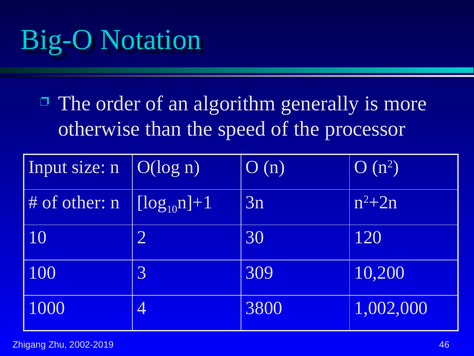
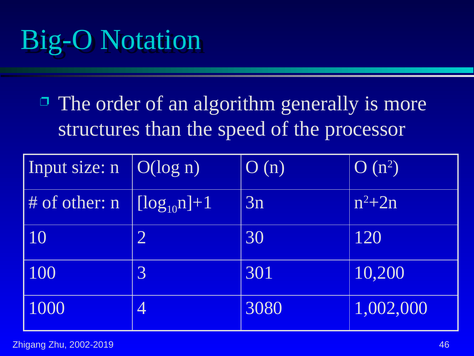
otherwise: otherwise -> structures
309: 309 -> 301
3800: 3800 -> 3080
